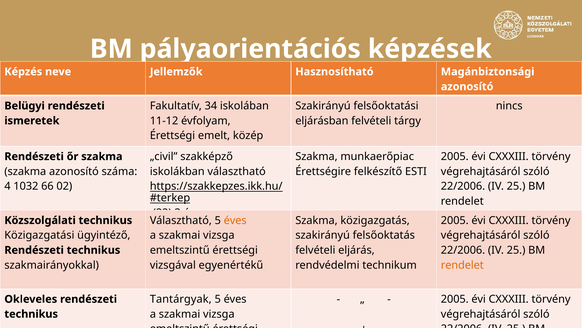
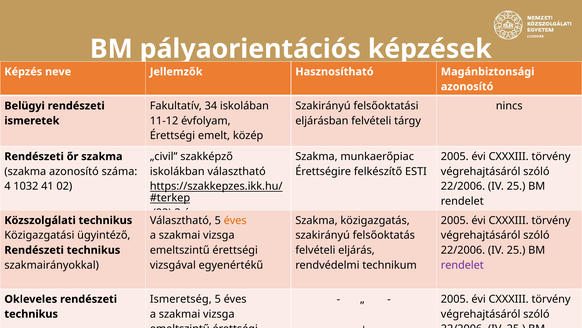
66: 66 -> 41
rendelet at (462, 265) colour: orange -> purple
Tantárgyak: Tantárgyak -> Ismeretség
